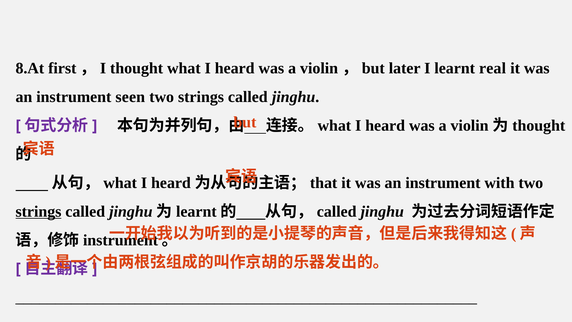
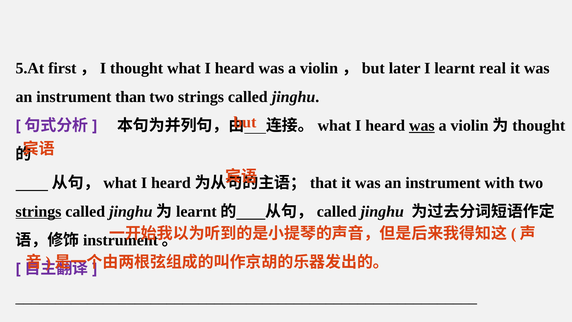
8.At: 8.At -> 5.At
seen: seen -> than
was at (422, 126) underline: none -> present
